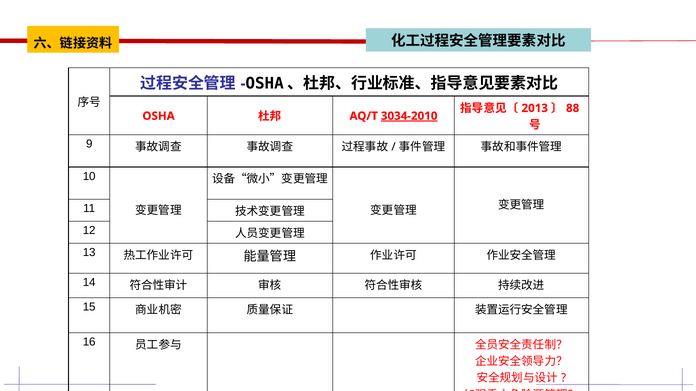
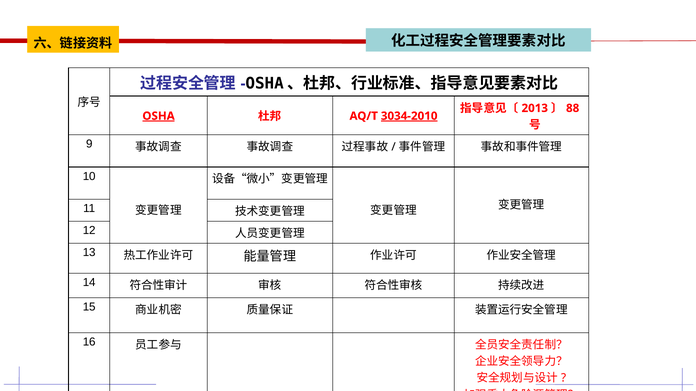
OSHA underline: none -> present
